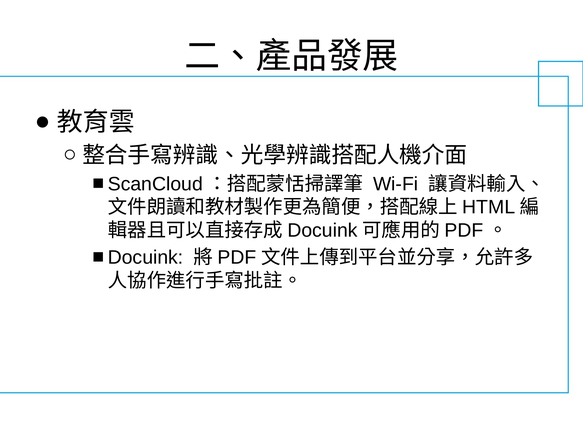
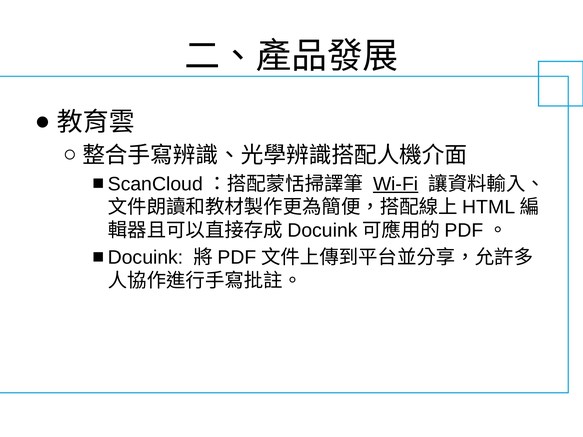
Wi-Fi underline: none -> present
